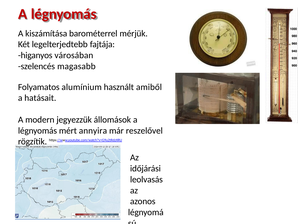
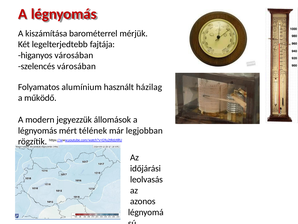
szelencés magasabb: magasabb -> városában
amiből: amiből -> házilag
hatásait: hatásait -> működő
annyira: annyira -> télének
reszelővel: reszelővel -> legjobban
